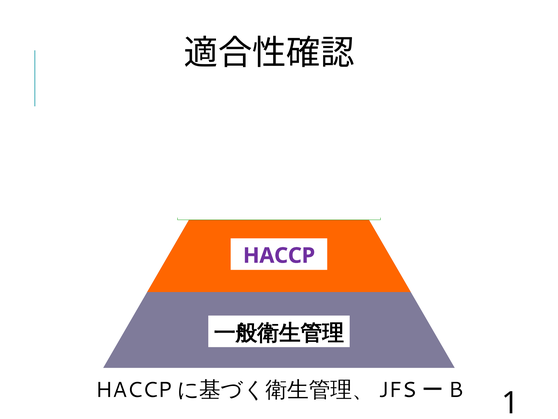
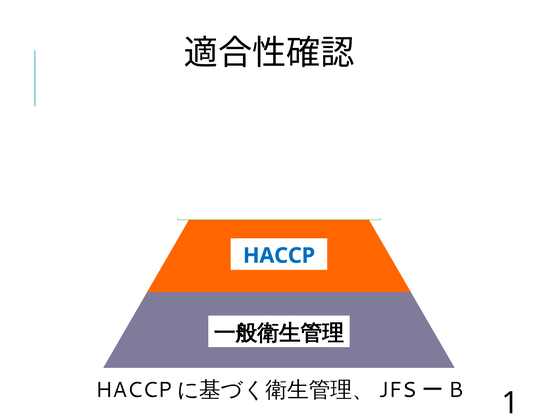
HACCP colour: purple -> blue
